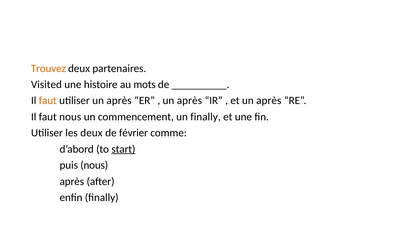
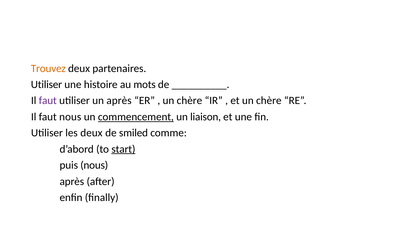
Visited at (46, 84): Visited -> Utiliser
faut at (48, 101) colour: orange -> purple
après at (189, 101): après -> chère
et un après: après -> chère
commencement underline: none -> present
un finally: finally -> liaison
février: février -> smiled
